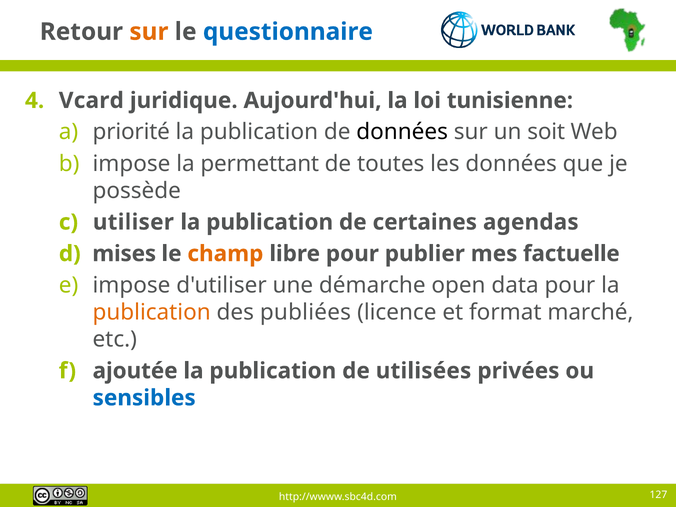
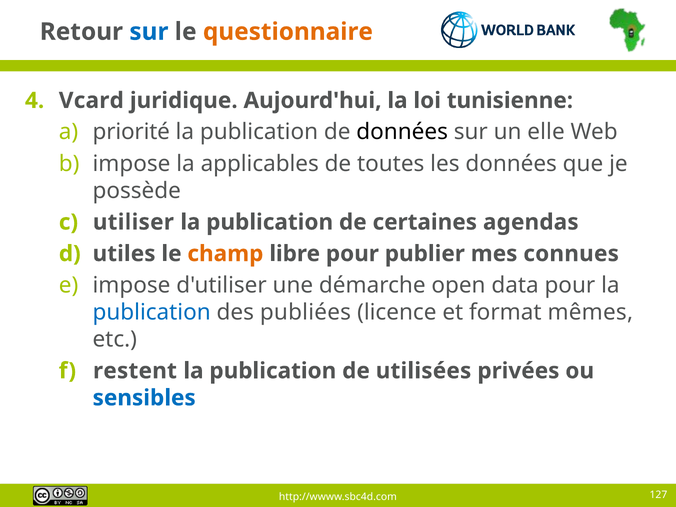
sur at (149, 32) colour: orange -> blue
questionnaire colour: blue -> orange
soit: soit -> elle
permettant: permettant -> applicables
mises: mises -> utiles
factuelle: factuelle -> connues
publication at (152, 312) colour: orange -> blue
marché: marché -> mêmes
ajoutée: ajoutée -> restent
